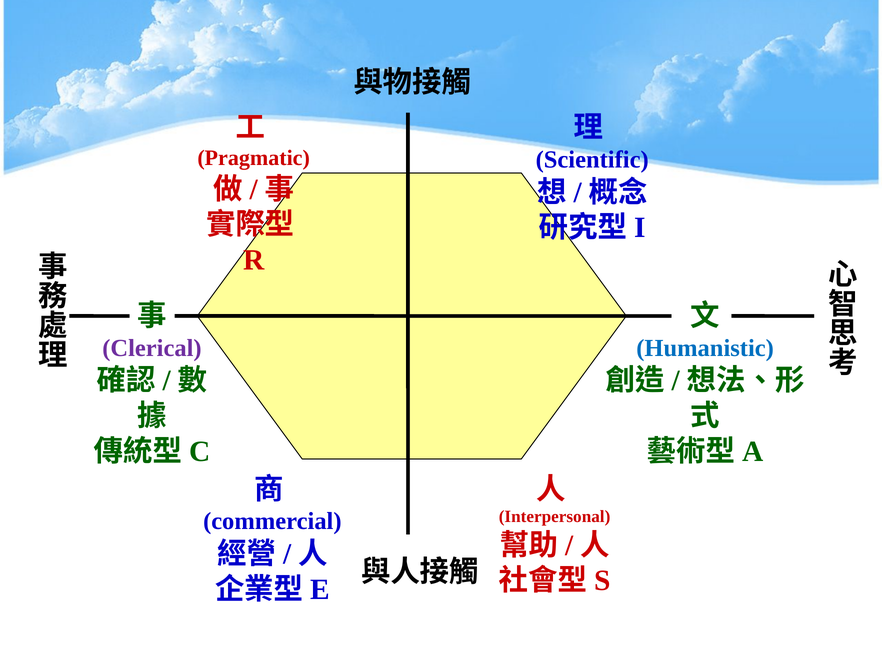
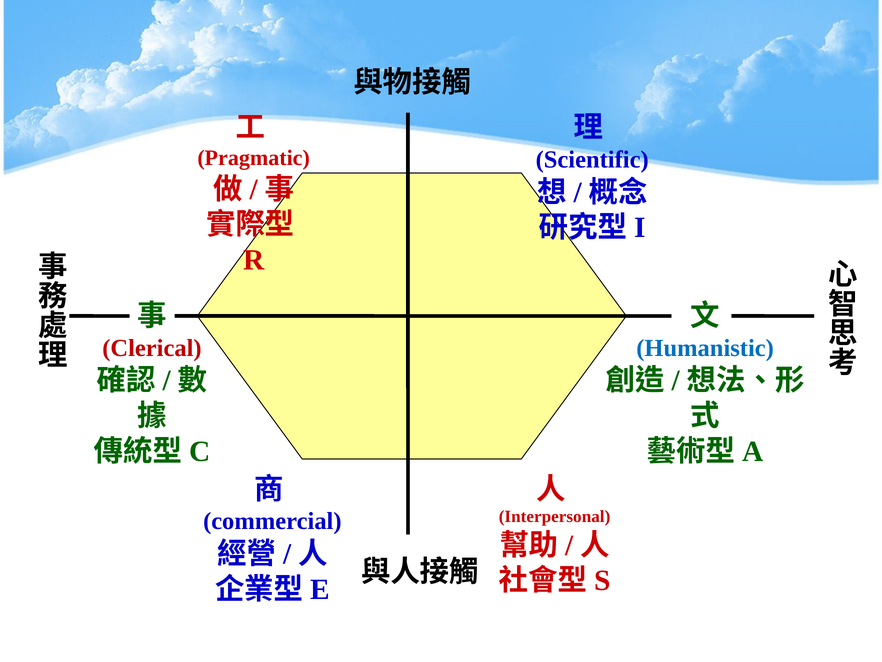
Clerical colour: purple -> red
